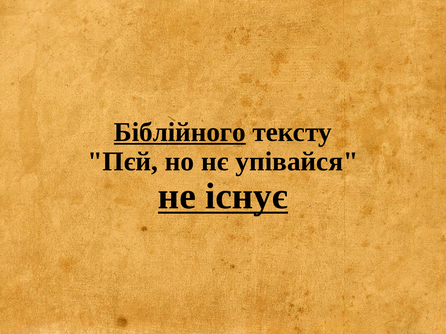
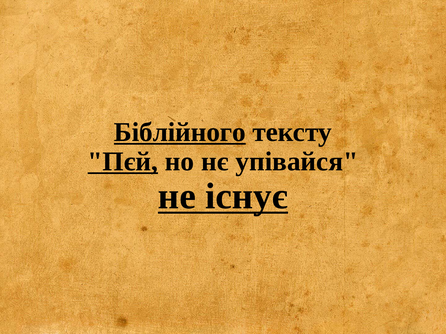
Пєй underline: none -> present
